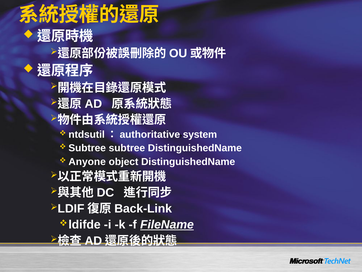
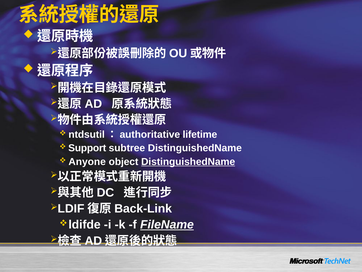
system: system -> lifetime
Subtree at (87, 148): Subtree -> Support
DistinguishedName at (188, 161) underline: none -> present
